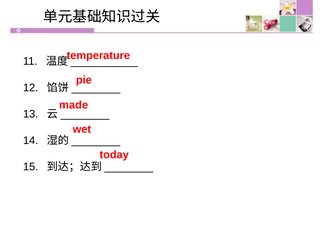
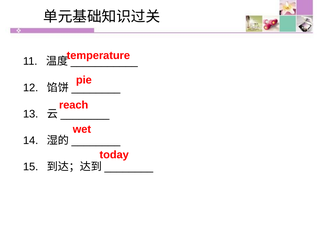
made: made -> reach
